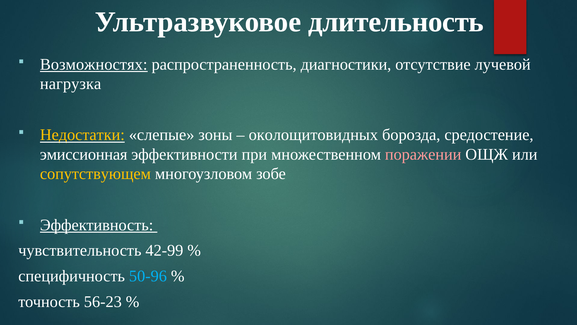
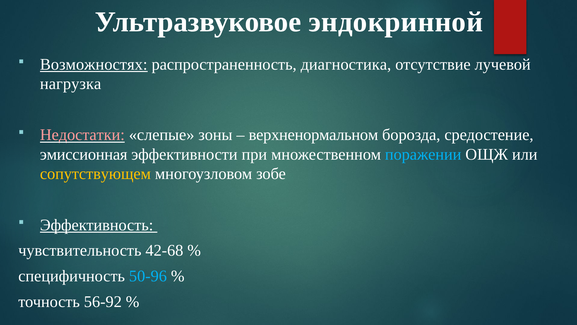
длительность: длительность -> эндокринной
диагностики: диагностики -> диагностика
Недостатки colour: yellow -> pink
околощитовидных: околощитовидных -> верхненормальном
поражении colour: pink -> light blue
42-99: 42-99 -> 42-68
56-23: 56-23 -> 56-92
